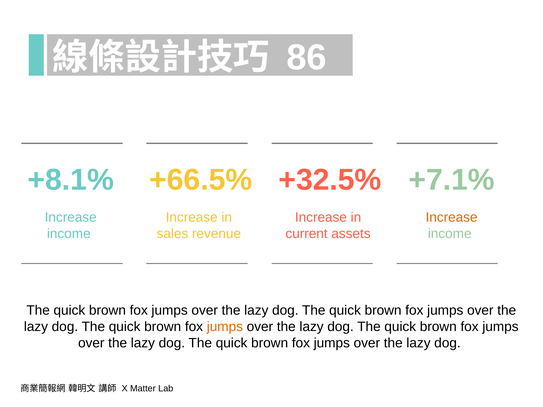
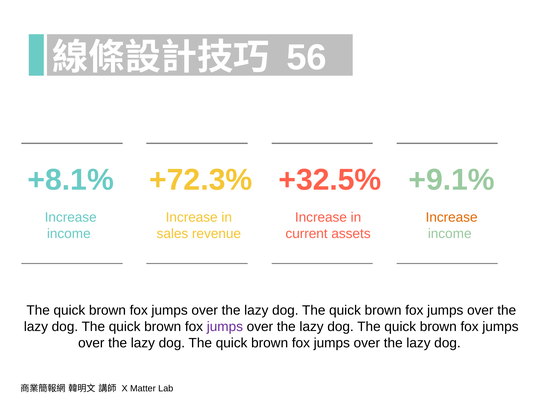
86: 86 -> 56
+66.5%: +66.5% -> +72.3%
+7.1%: +7.1% -> +9.1%
jumps at (225, 327) colour: orange -> purple
